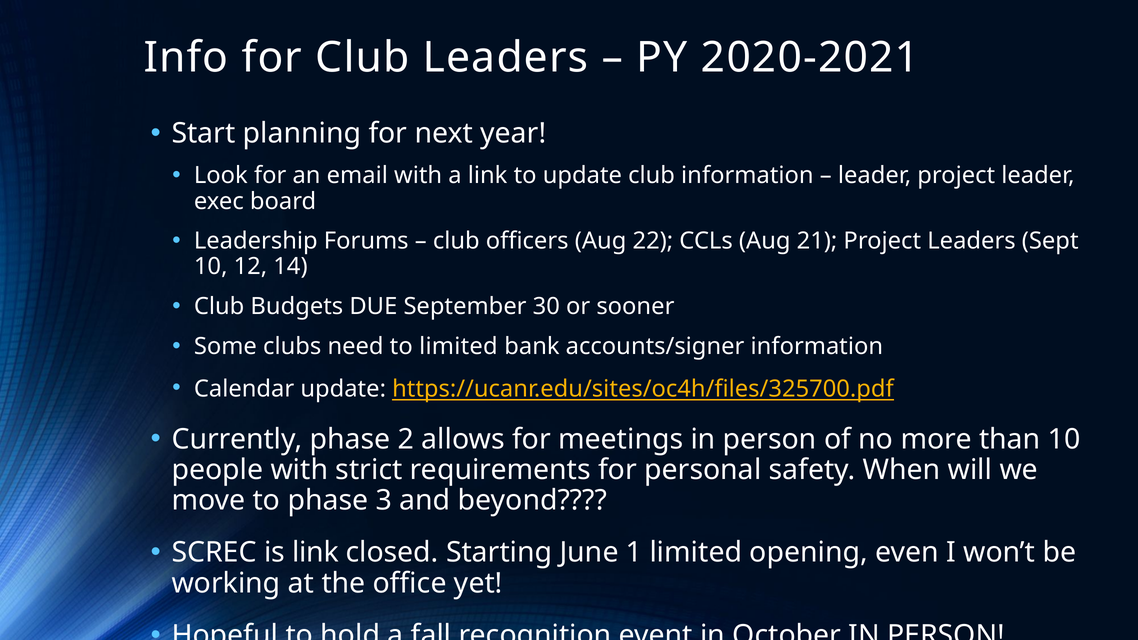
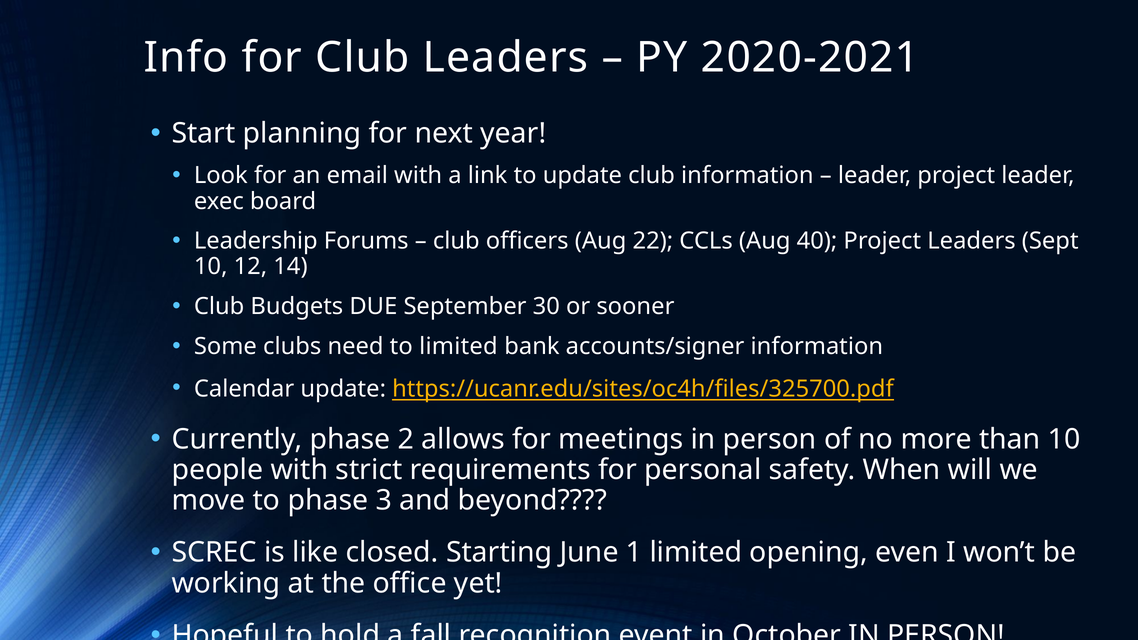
21: 21 -> 40
is link: link -> like
